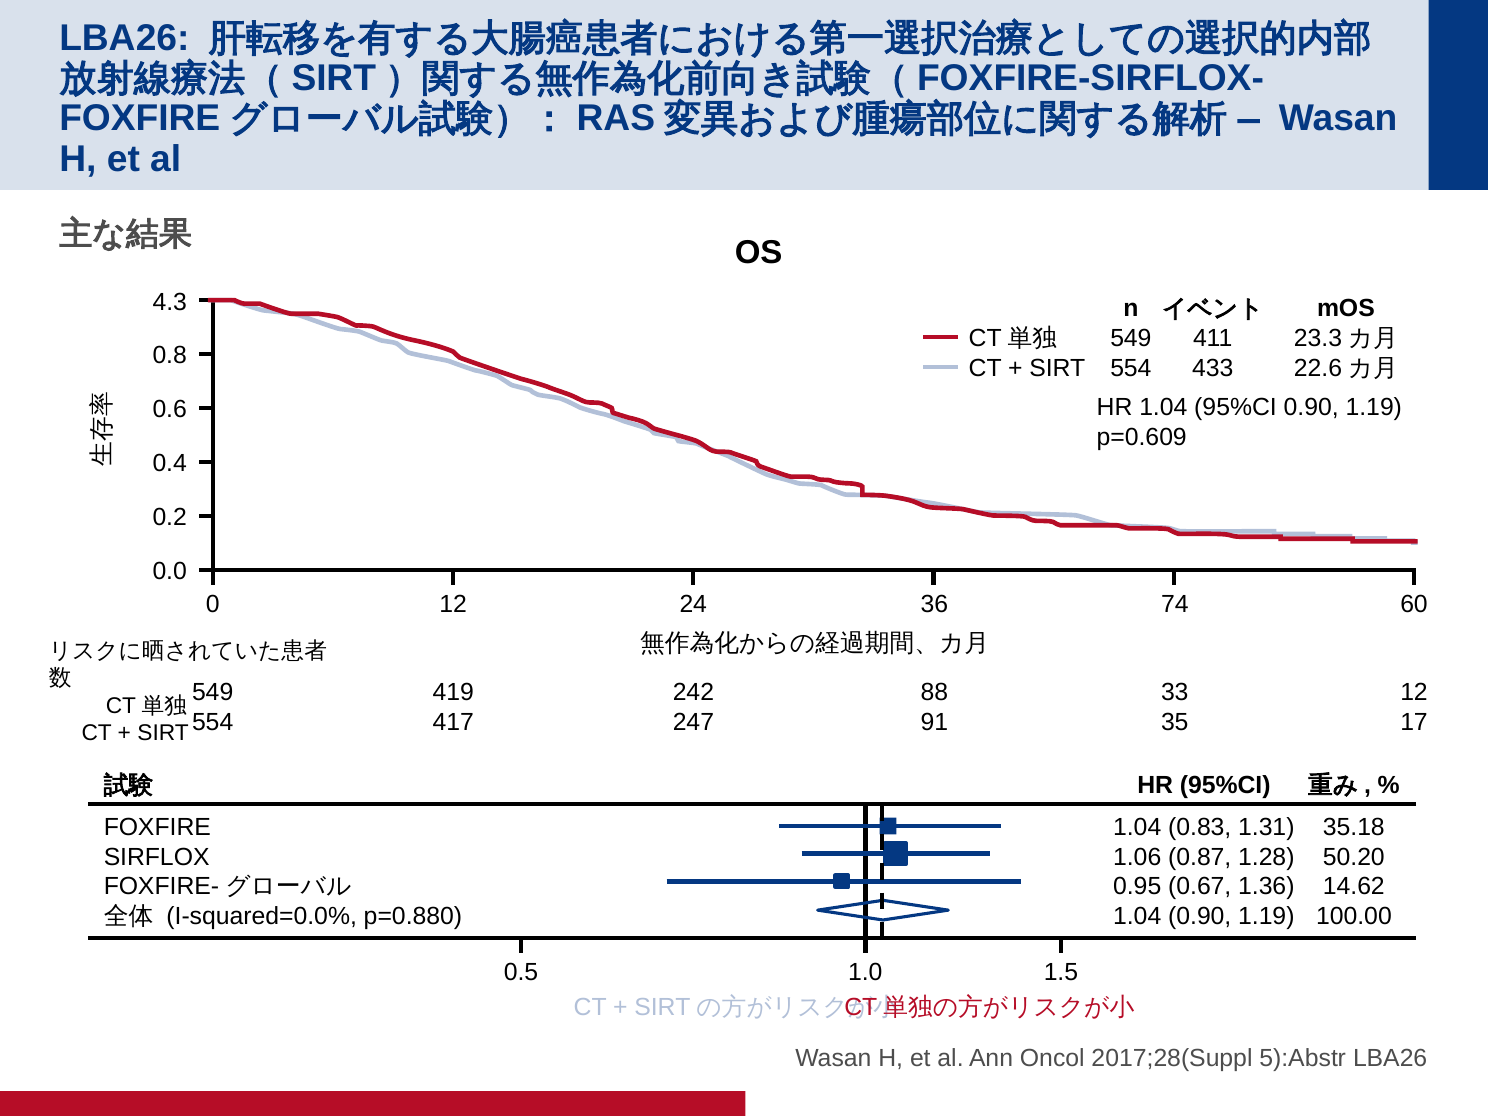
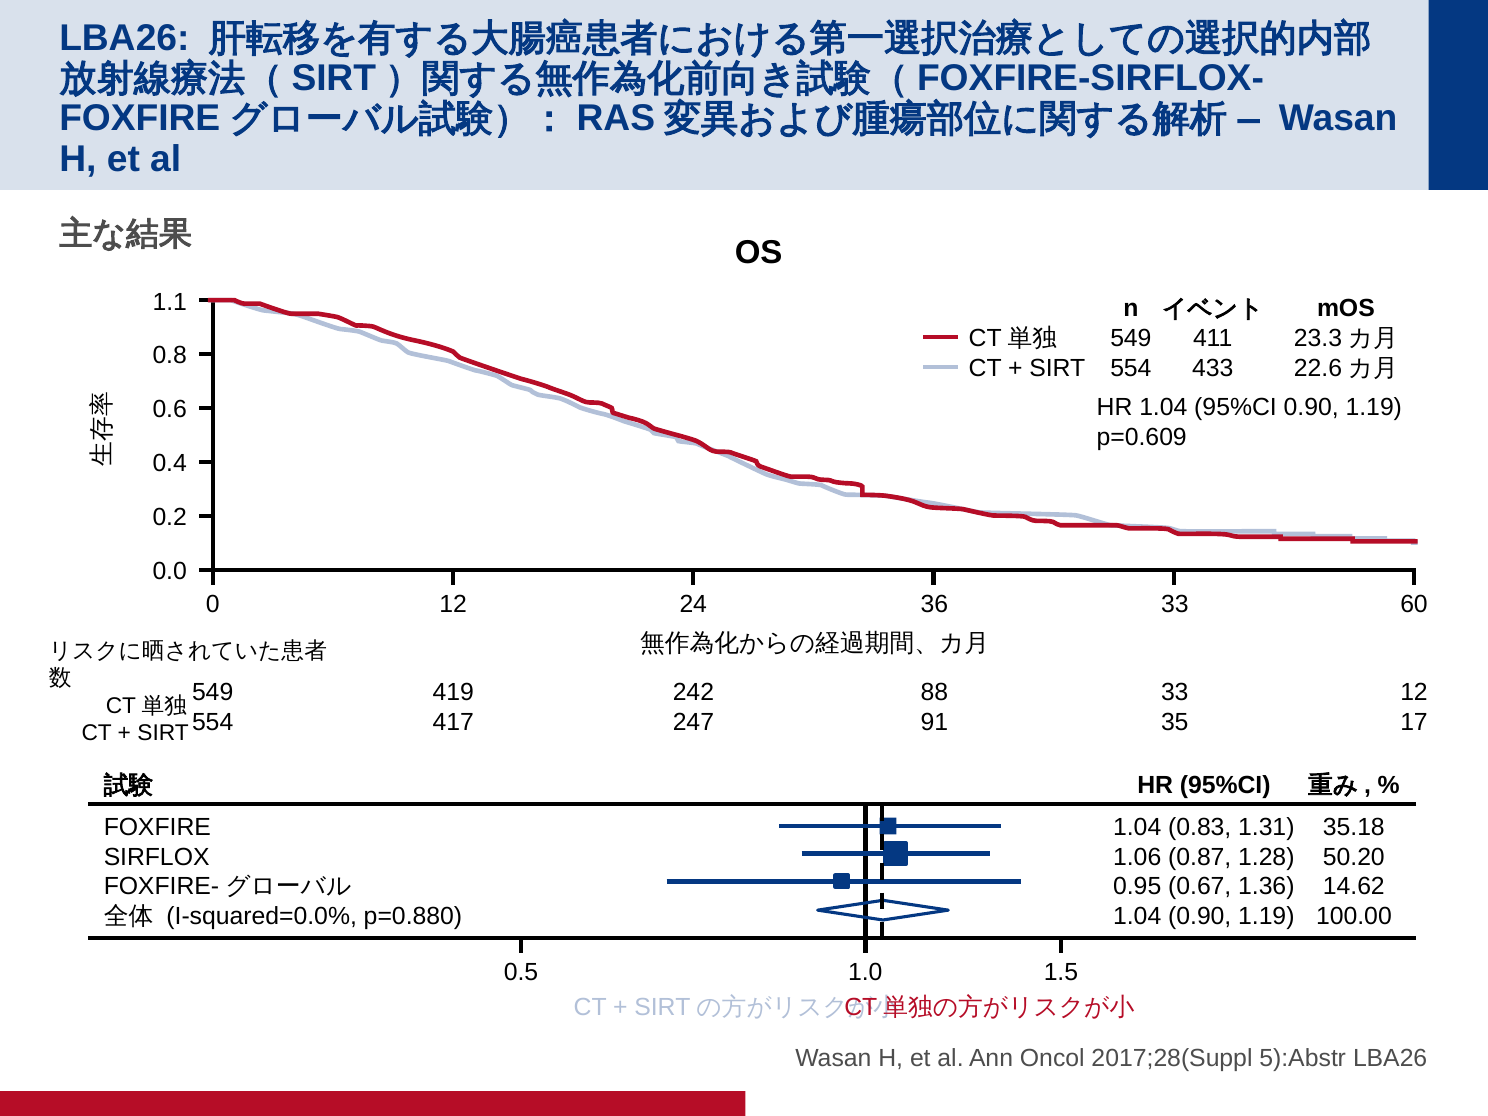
4.3: 4.3 -> 1.1
36 74: 74 -> 33
